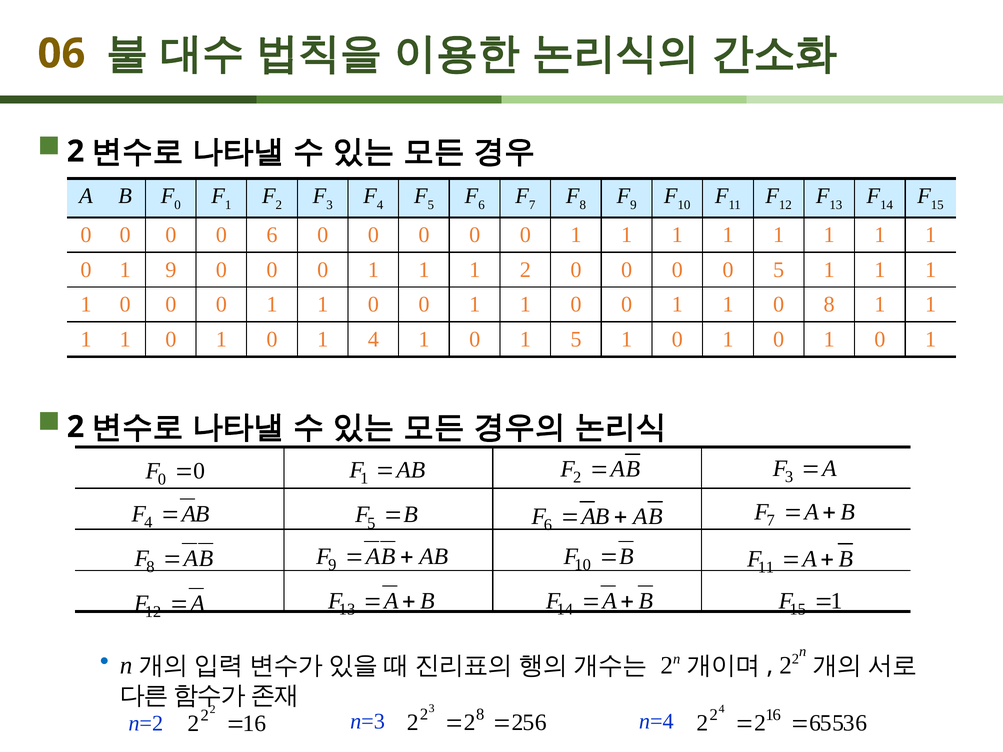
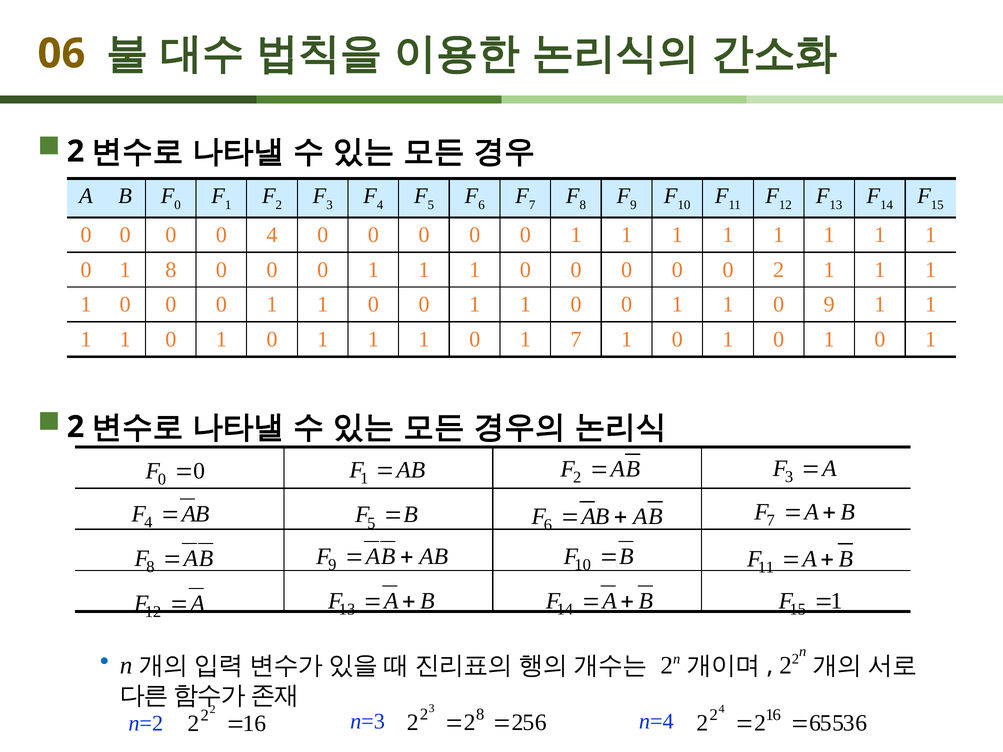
0 6: 6 -> 4
1 9: 9 -> 8
2 at (525, 270): 2 -> 0
0 5: 5 -> 2
0 8: 8 -> 9
1 0 1 4: 4 -> 1
1 5: 5 -> 7
